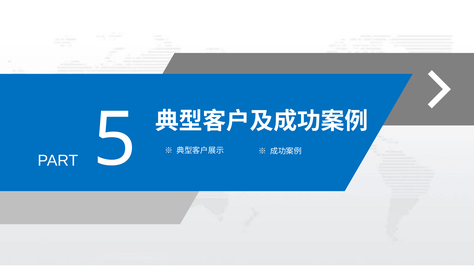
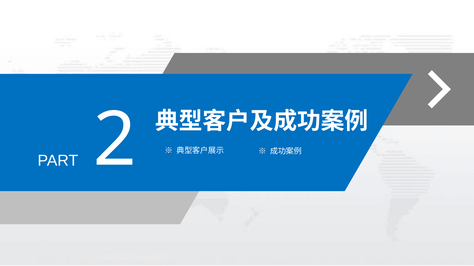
5: 5 -> 2
